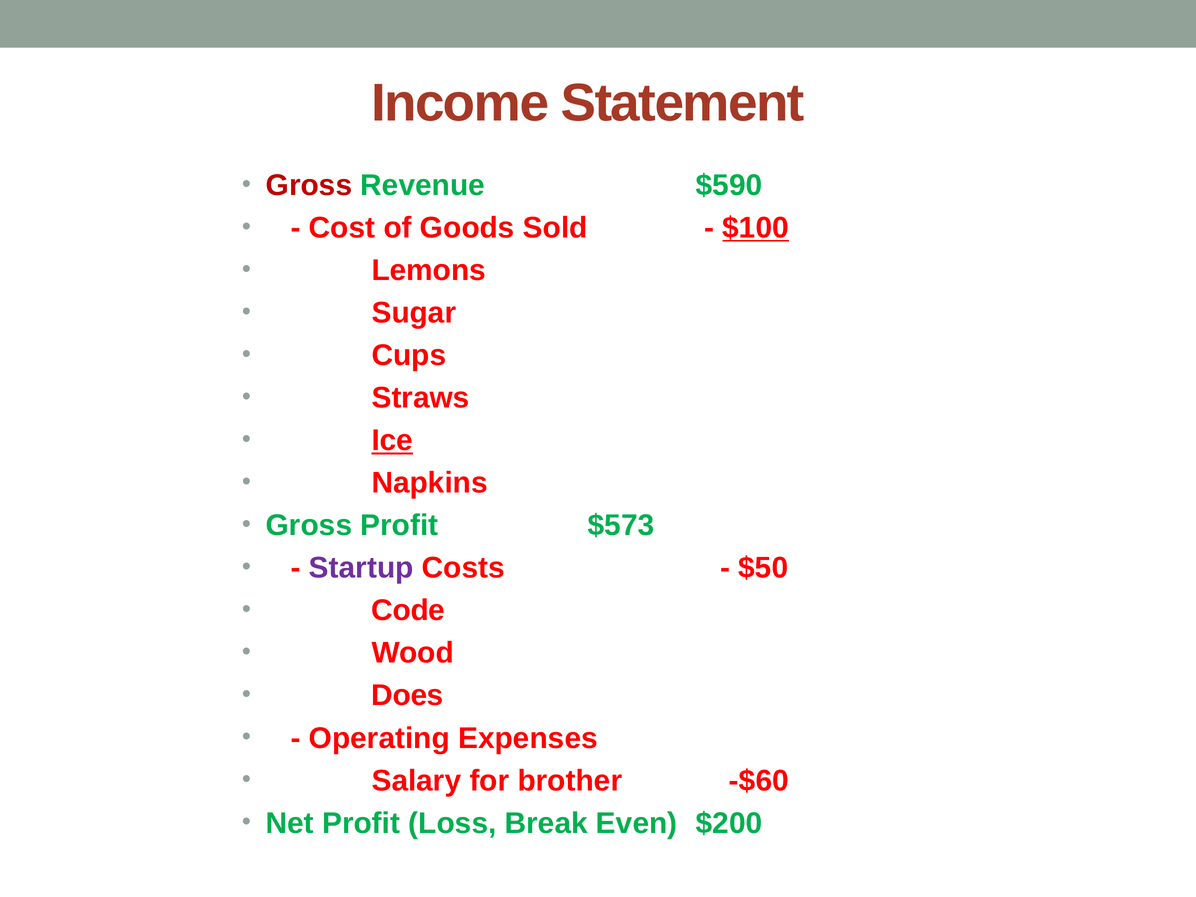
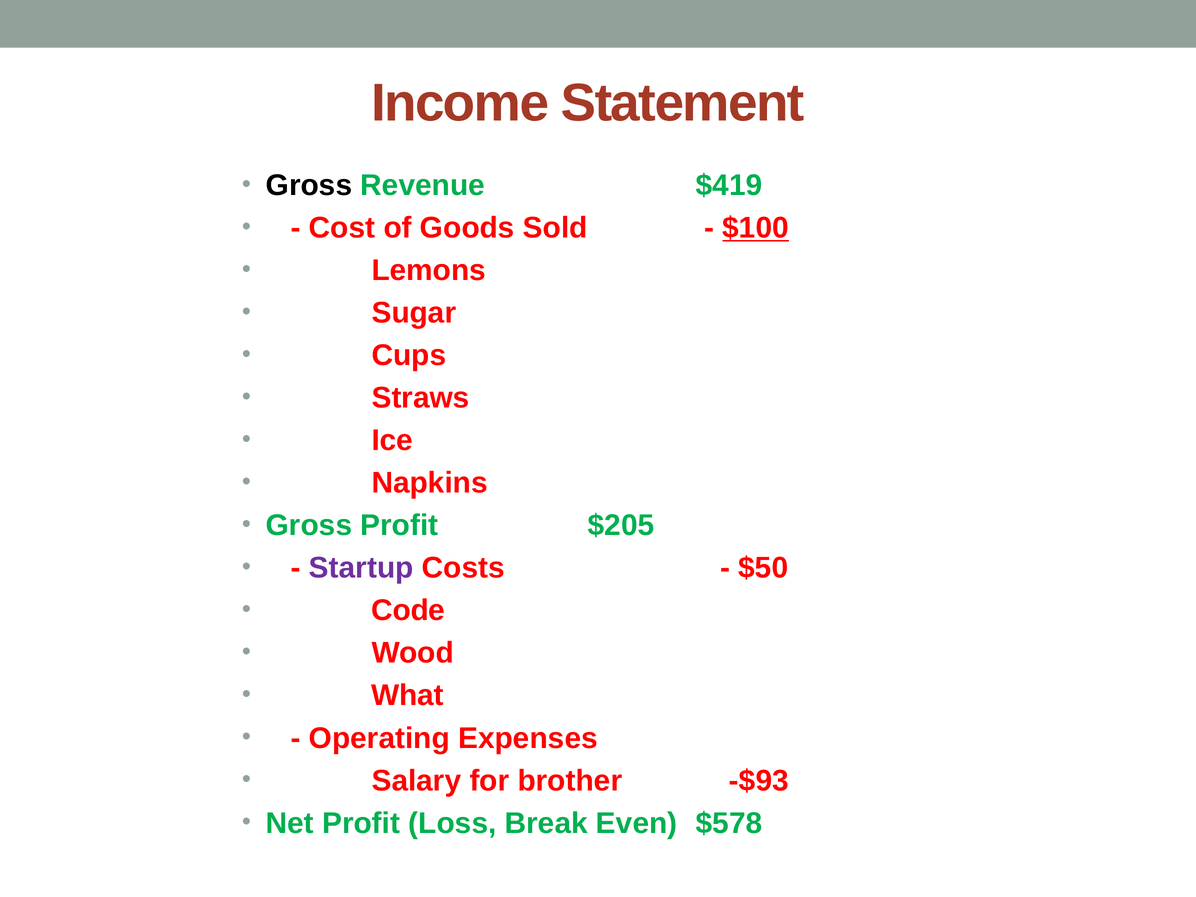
Gross at (309, 185) colour: red -> black
$590: $590 -> $419
Ice underline: present -> none
$573: $573 -> $205
Does: Does -> What
-$60: -$60 -> -$93
$200: $200 -> $578
